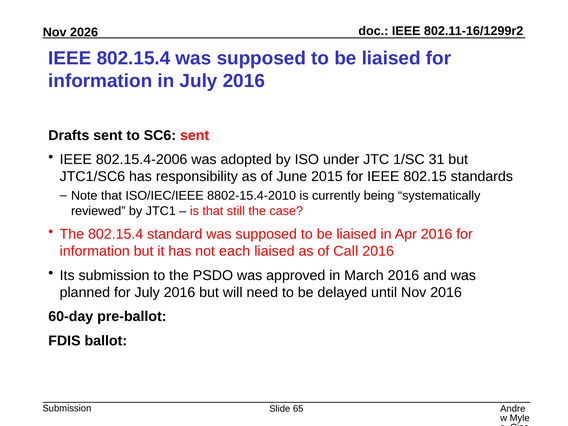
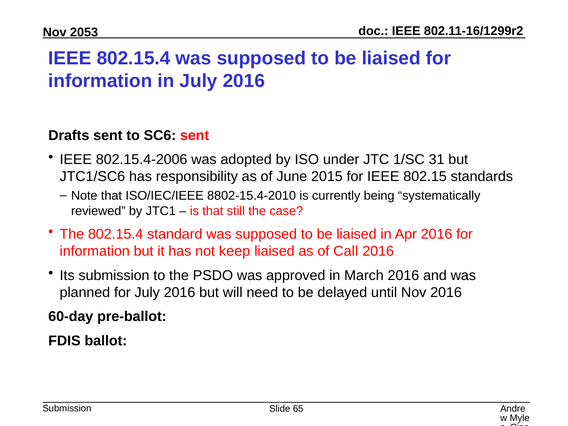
2026: 2026 -> 2053
each: each -> keep
